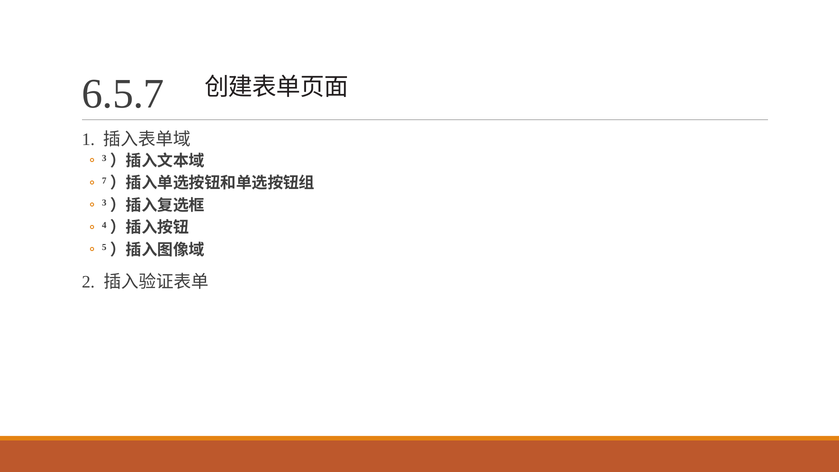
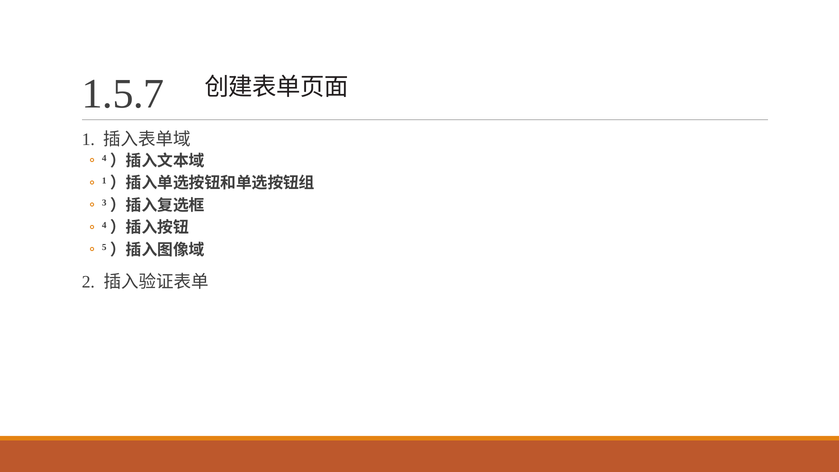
6.5.7: 6.5.7 -> 1.5.7
3 at (104, 158): 3 -> 4
7 at (104, 181): 7 -> 1
